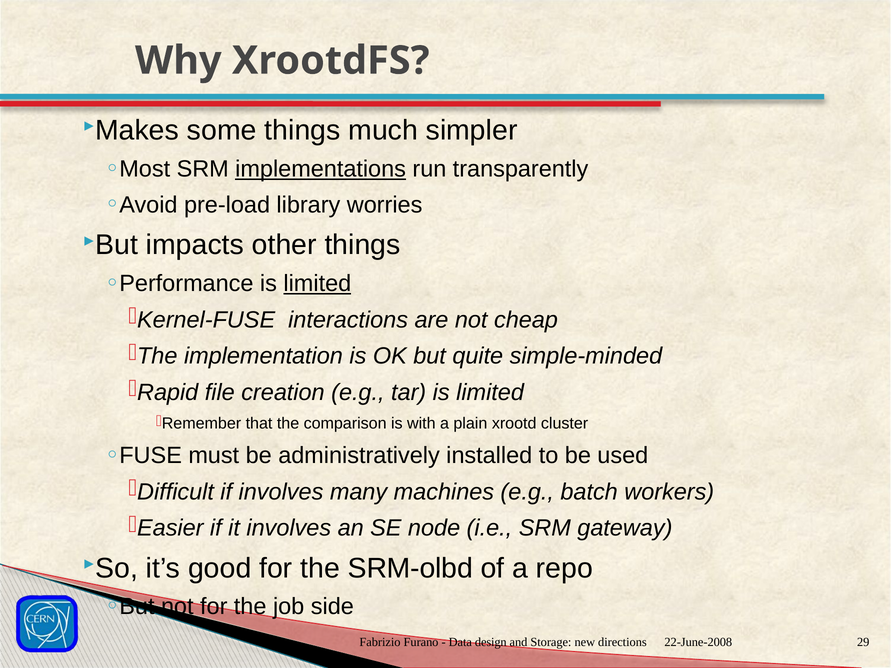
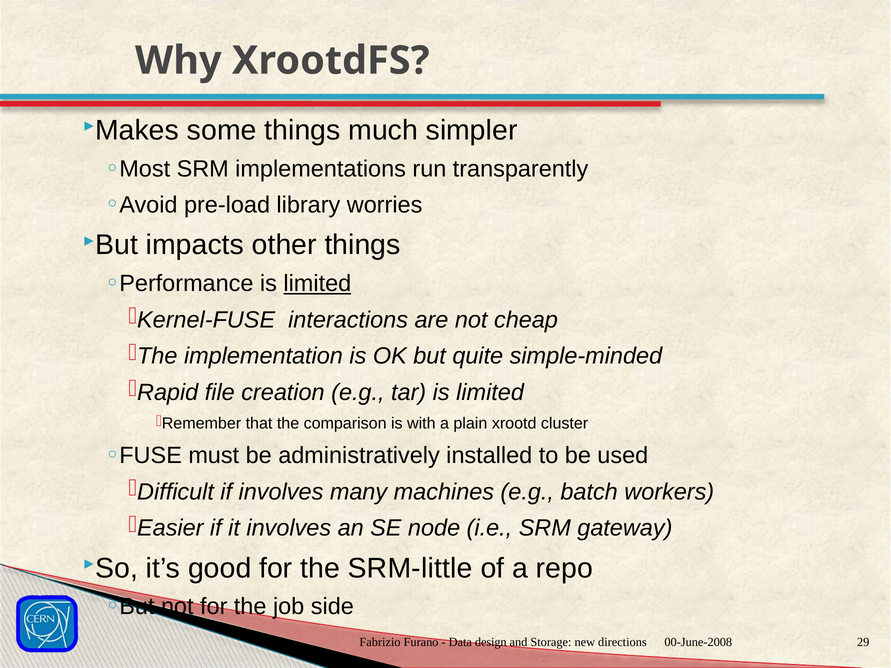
implementations underline: present -> none
SRM-olbd: SRM-olbd -> SRM-little
22-June-2008: 22-June-2008 -> 00-June-2008
